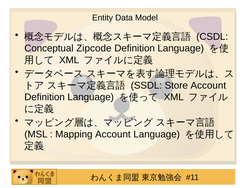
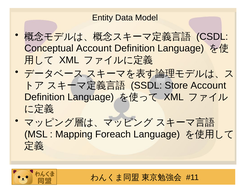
Conceptual Zipcode: Zipcode -> Account
Mapping Account: Account -> Foreach
